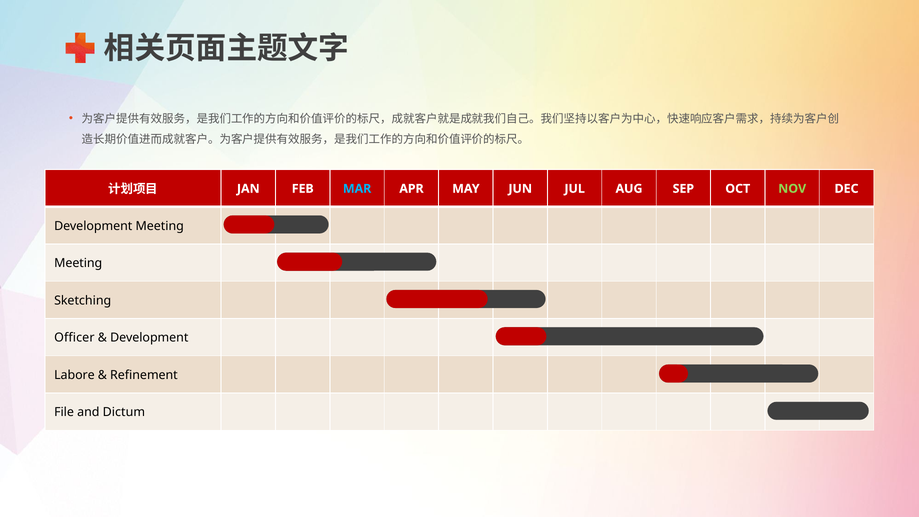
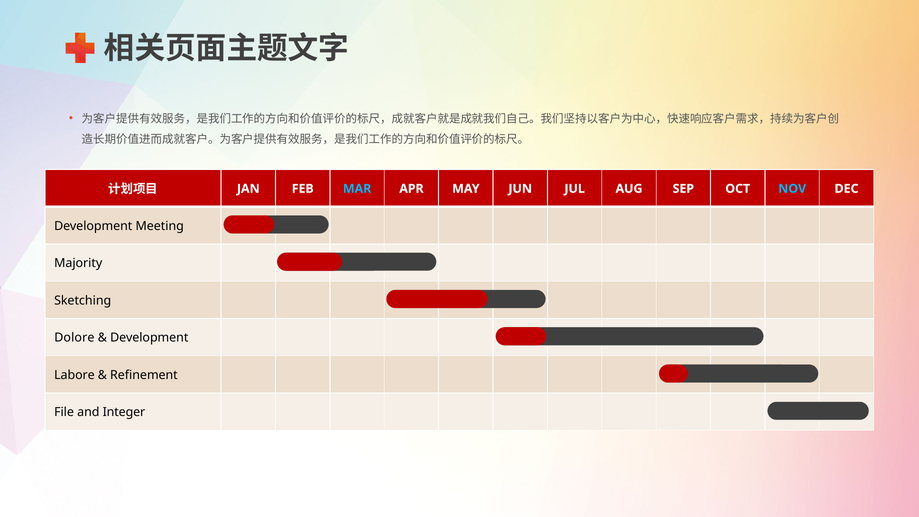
NOV colour: light green -> light blue
Meeting at (78, 263): Meeting -> Majority
Officer: Officer -> Dolore
Dictum: Dictum -> Integer
